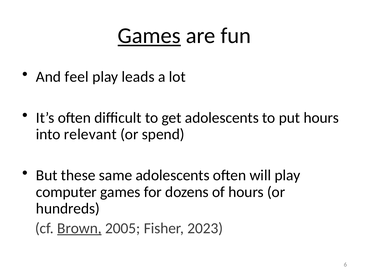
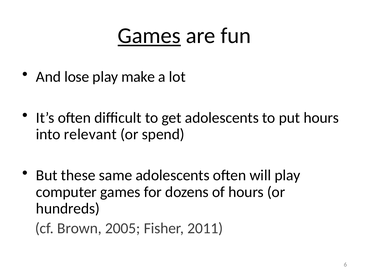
feel: feel -> lose
leads: leads -> make
Brown underline: present -> none
2023: 2023 -> 2011
